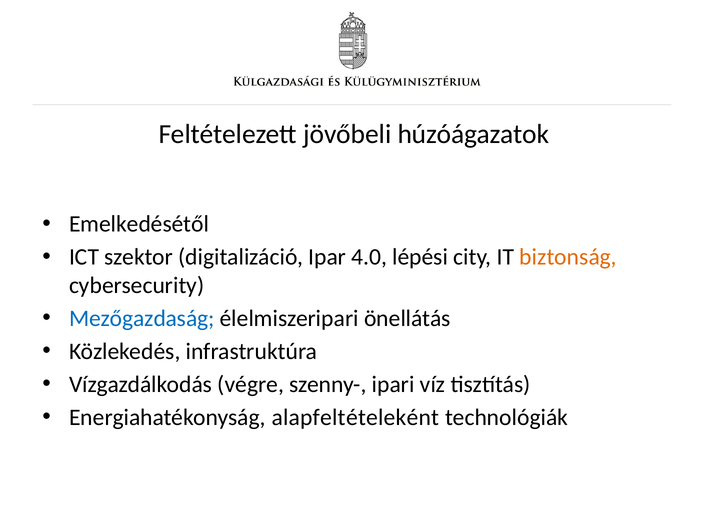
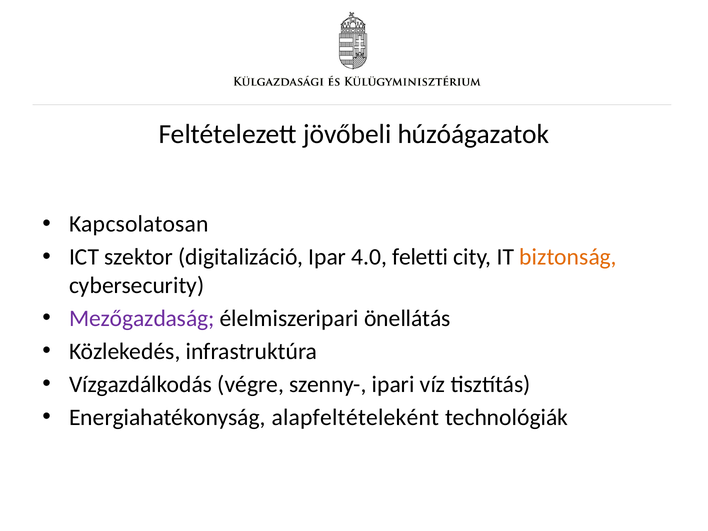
Emelkedésétől: Emelkedésétől -> Kapcsolatosan
lépési: lépési -> feletti
Mezőgazdaság colour: blue -> purple
